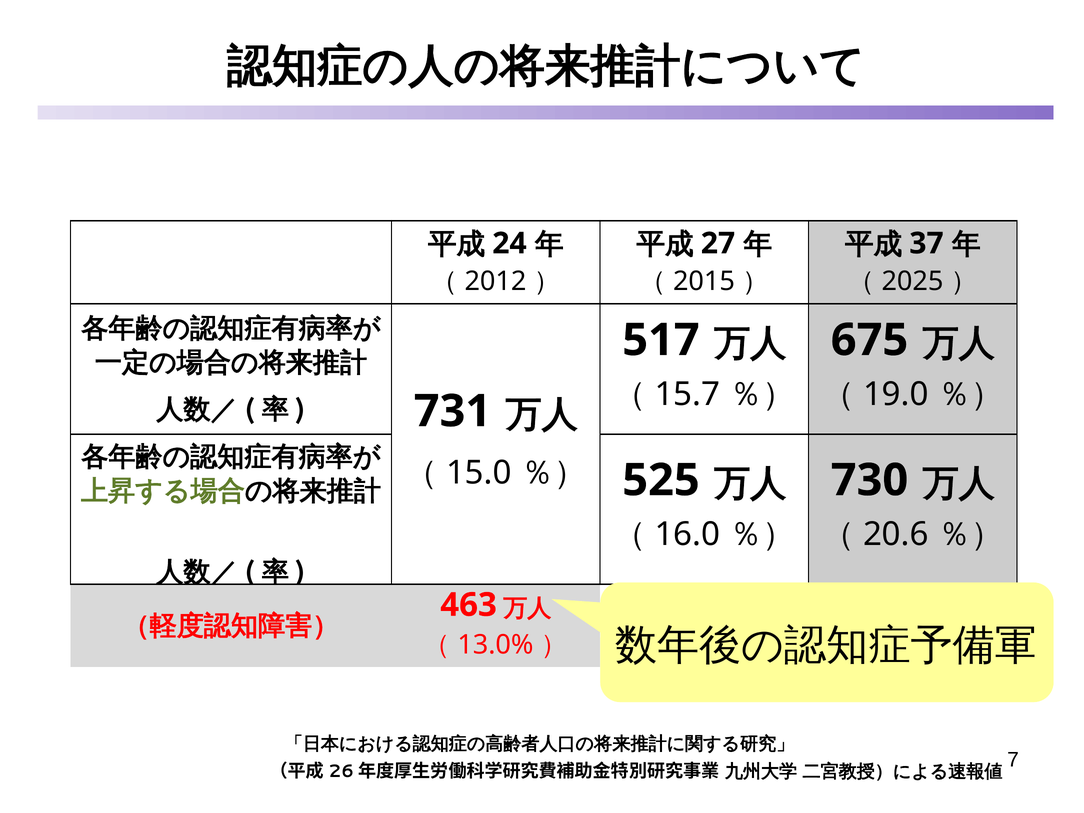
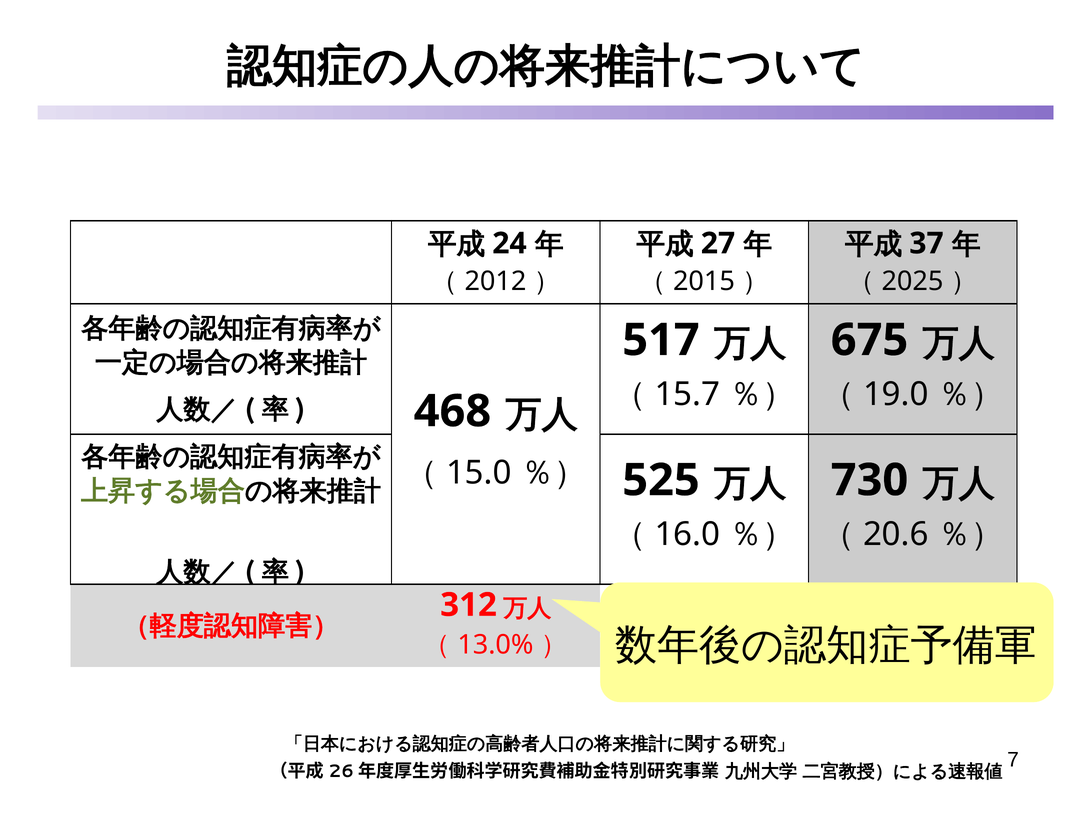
731: 731 -> 468
463: 463 -> 312
